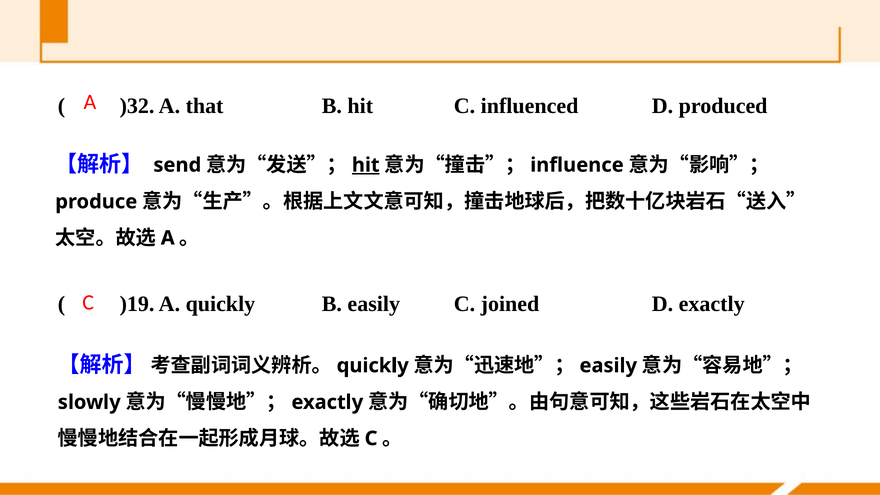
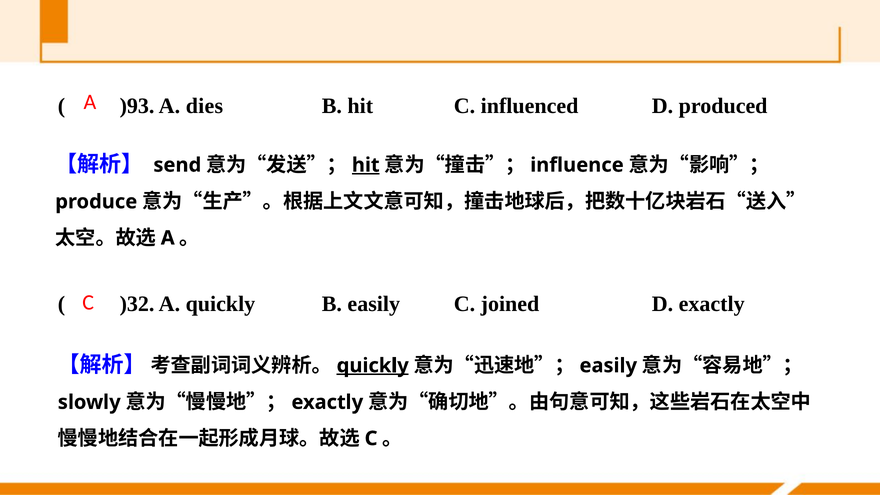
)32: )32 -> )93
that: that -> dies
)19: )19 -> )32
quickly at (373, 366) underline: none -> present
